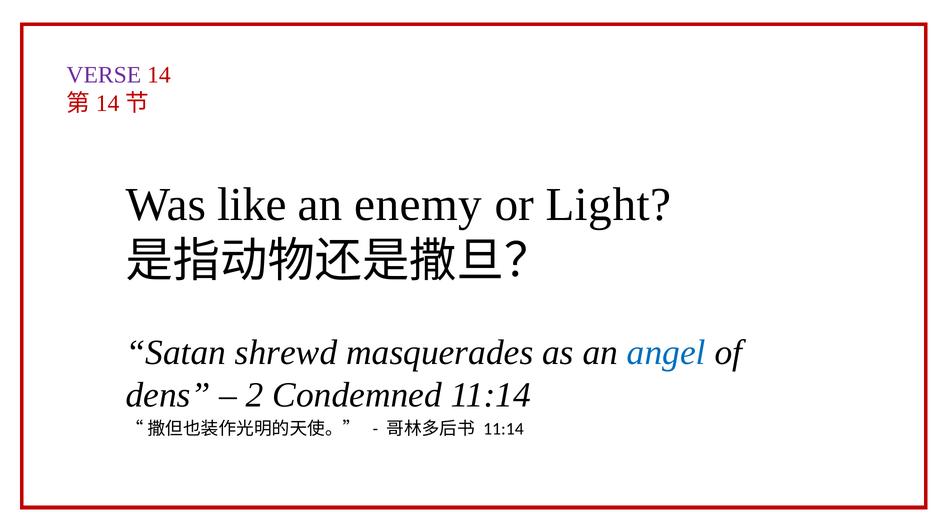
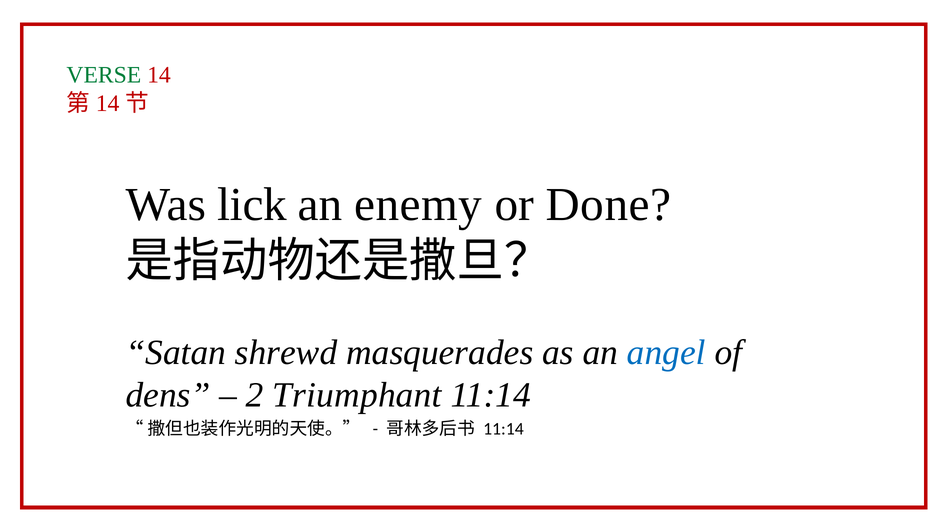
VERSE colour: purple -> green
like: like -> lick
Light: Light -> Done
Condemned: Condemned -> Triumphant
